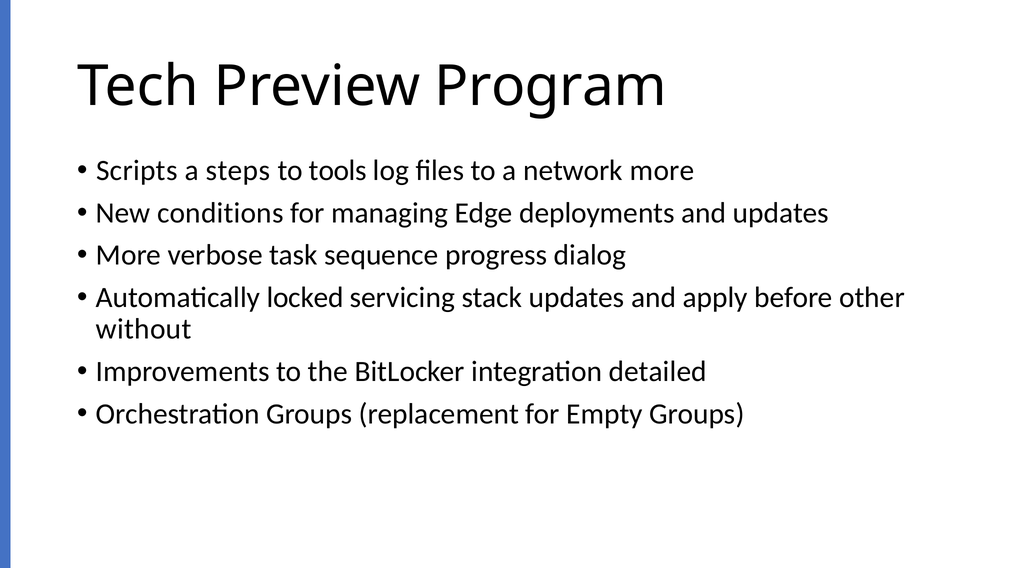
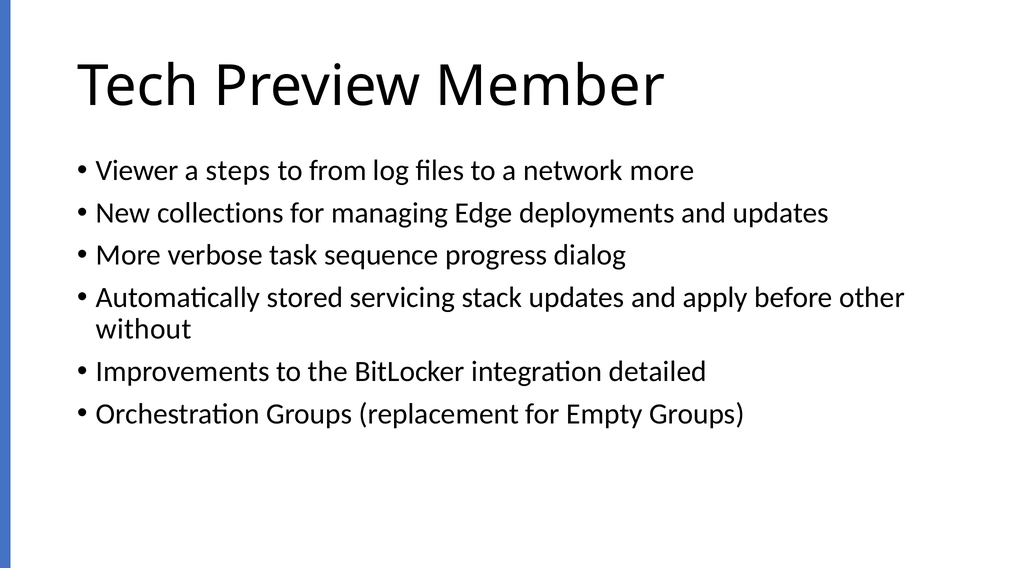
Program: Program -> Member
Scripts: Scripts -> Viewer
tools: tools -> from
conditions: conditions -> collections
locked: locked -> stored
